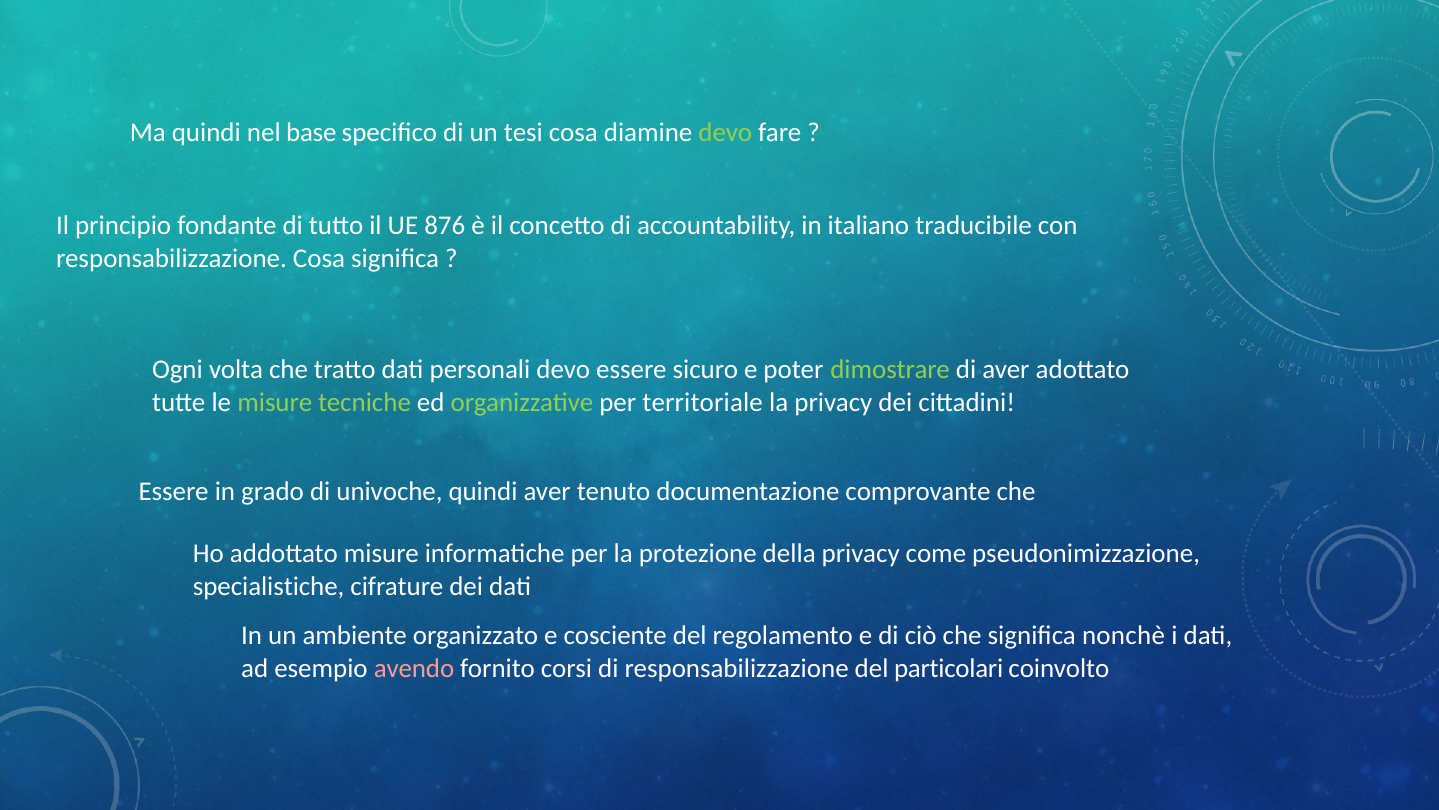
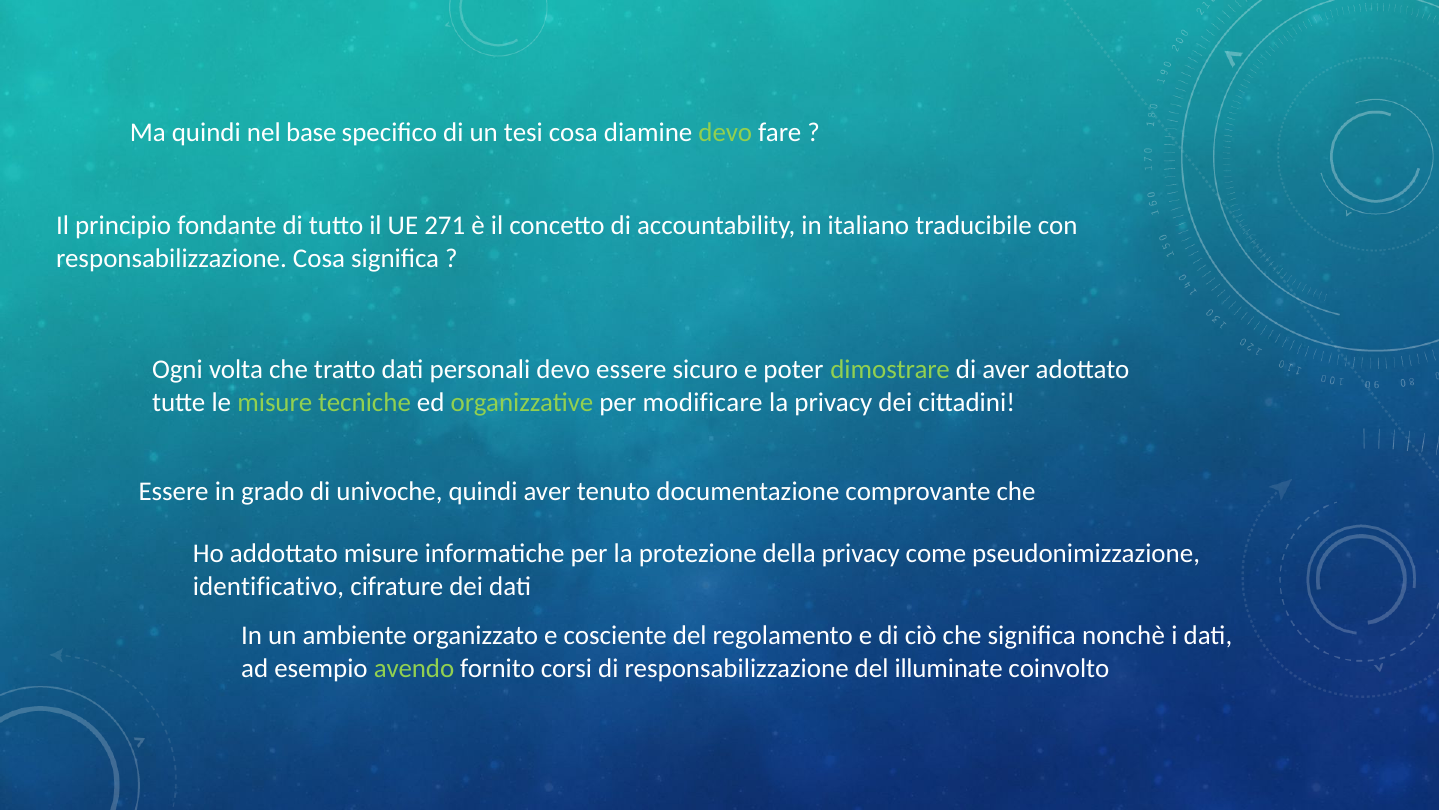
876: 876 -> 271
territoriale: territoriale -> modificare
specialistiche: specialistiche -> identificativo
avendo colour: pink -> light green
particolari: particolari -> illuminate
